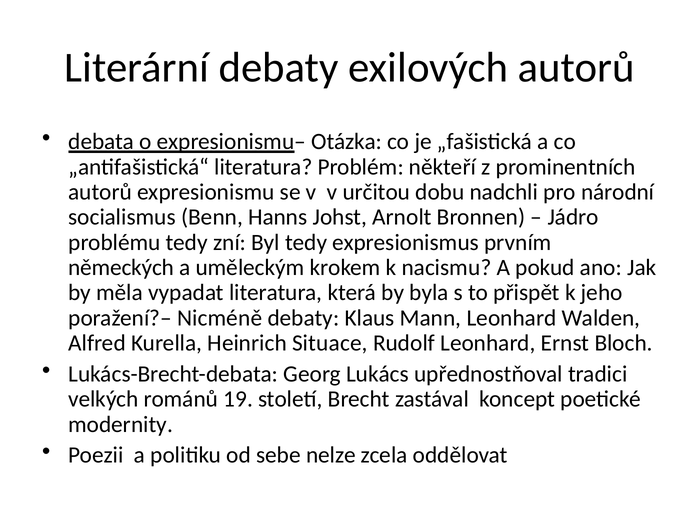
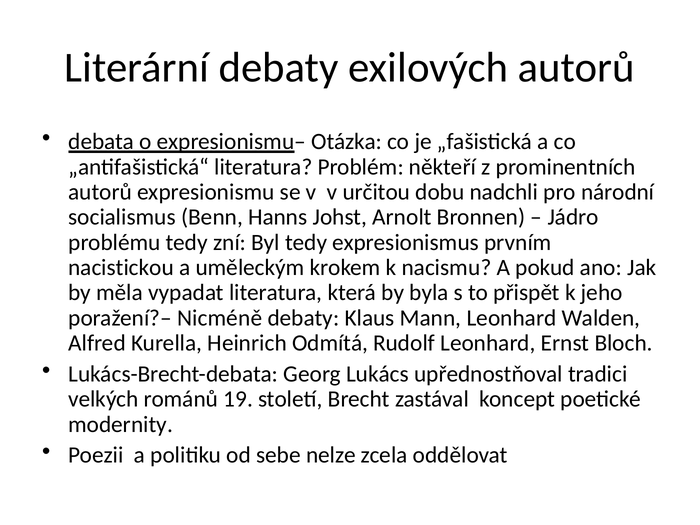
německých: německých -> nacistickou
Situace: Situace -> Odmítá
